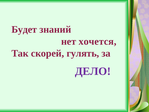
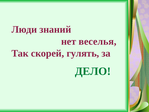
Будет: Будет -> Люди
хочется: хочется -> веселья
ДЕЛО colour: purple -> green
